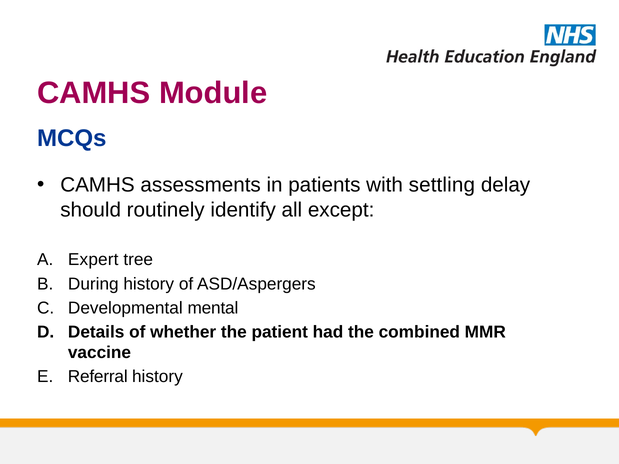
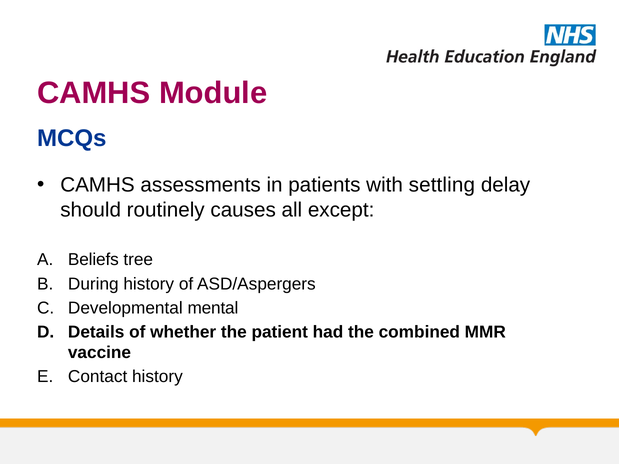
identify: identify -> causes
Expert: Expert -> Beliefs
Referral: Referral -> Contact
